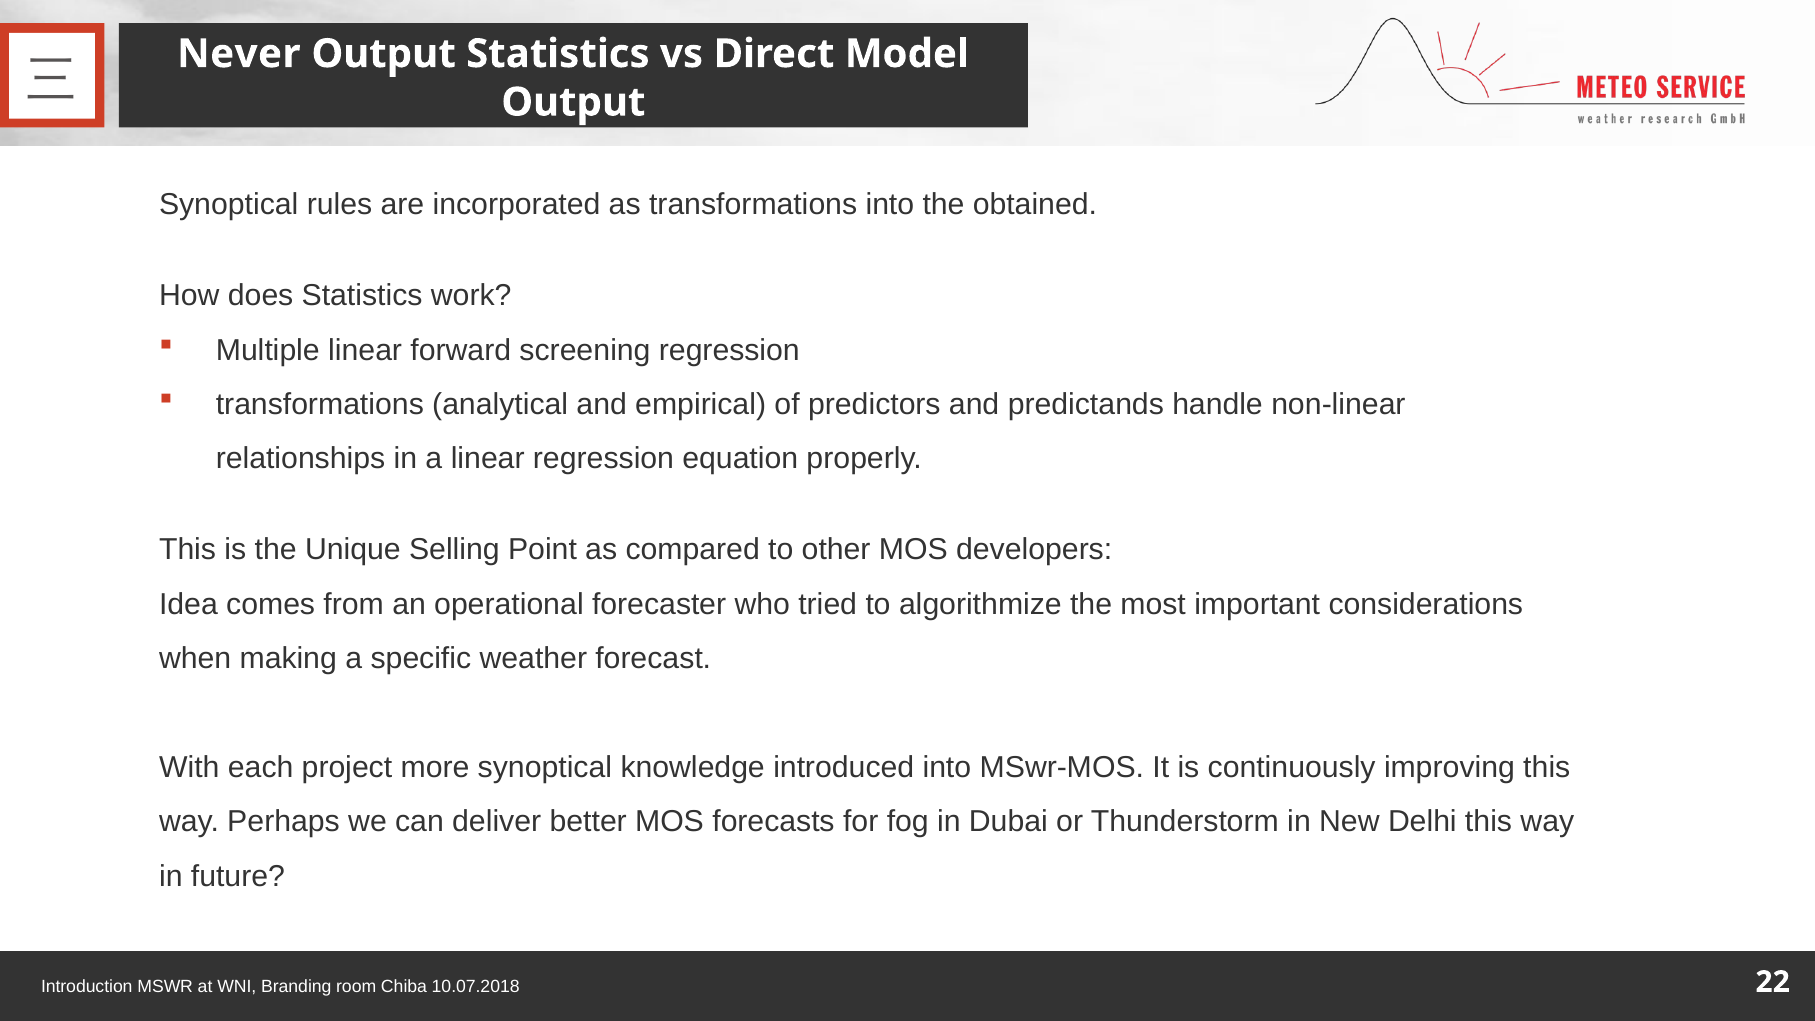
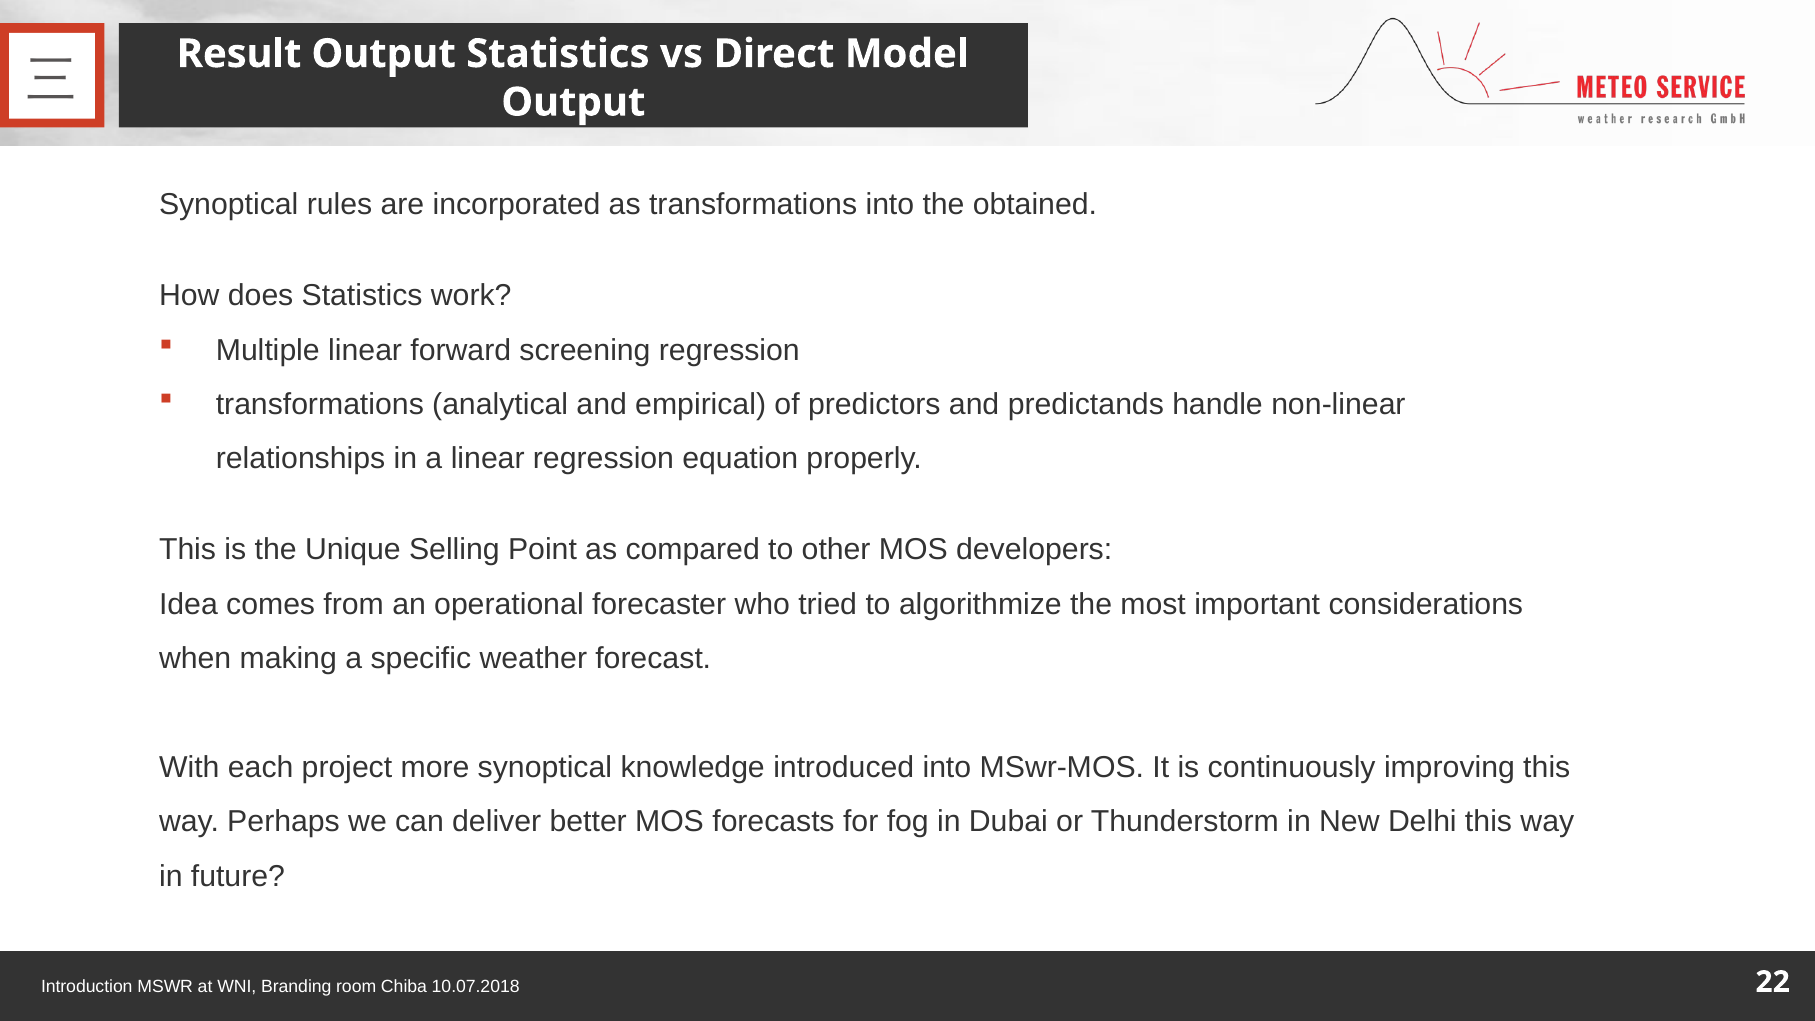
Never: Never -> Result
